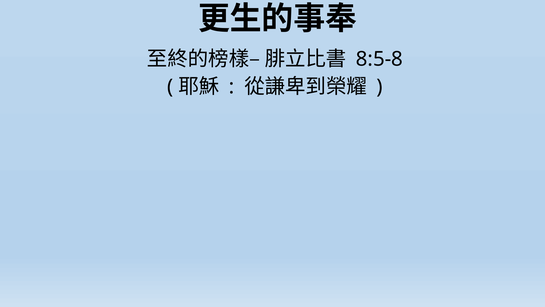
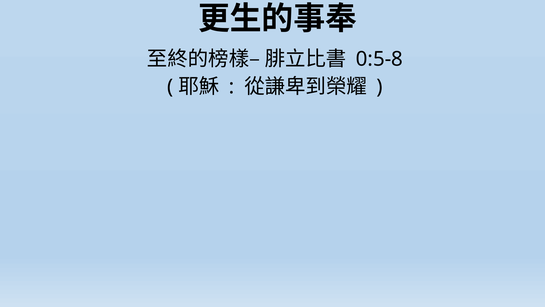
8:5-8: 8:5-8 -> 0:5-8
